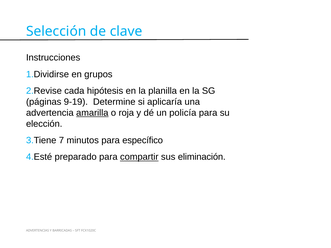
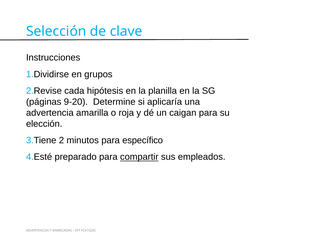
9-19: 9-19 -> 9-20
amarilla underline: present -> none
policía: policía -> caigan
7 at (61, 141): 7 -> 2
eliminación: eliminación -> empleados
